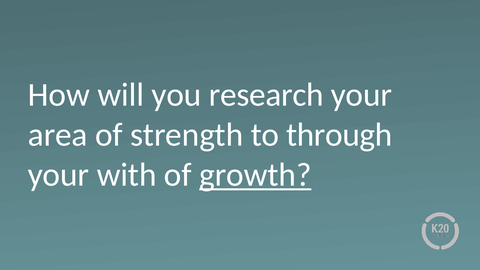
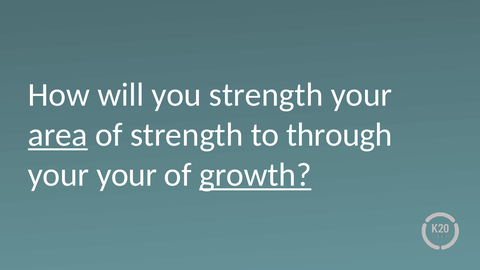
you research: research -> strength
area underline: none -> present
your with: with -> your
